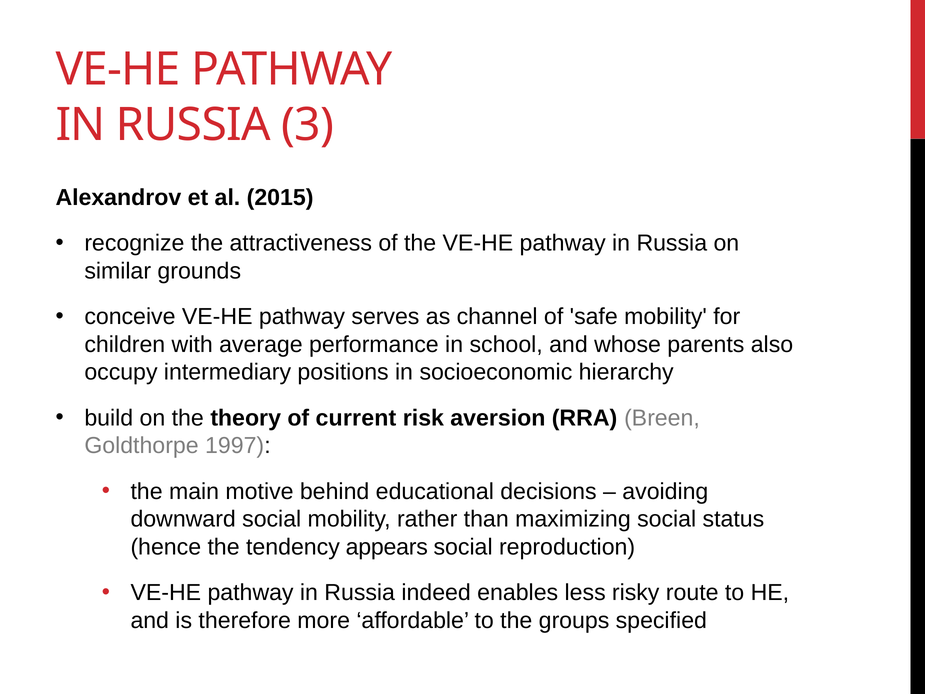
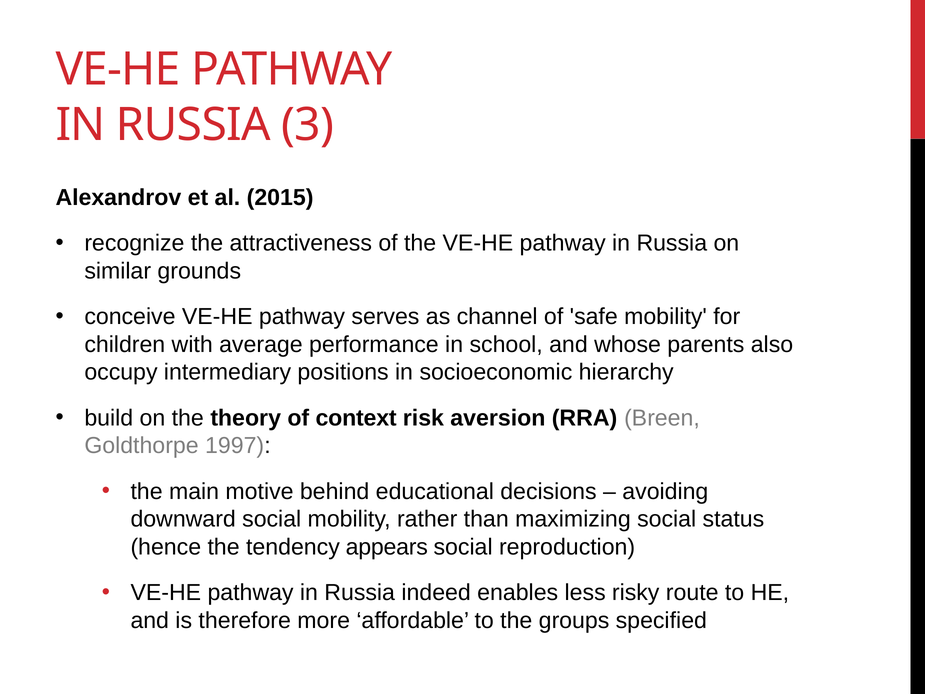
current: current -> context
